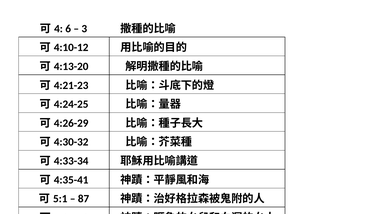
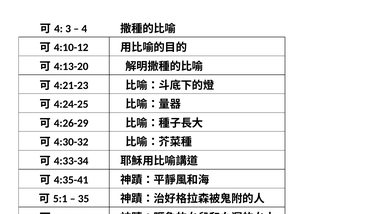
6: 6 -> 3
3 at (84, 29): 3 -> 4
87: 87 -> 35
